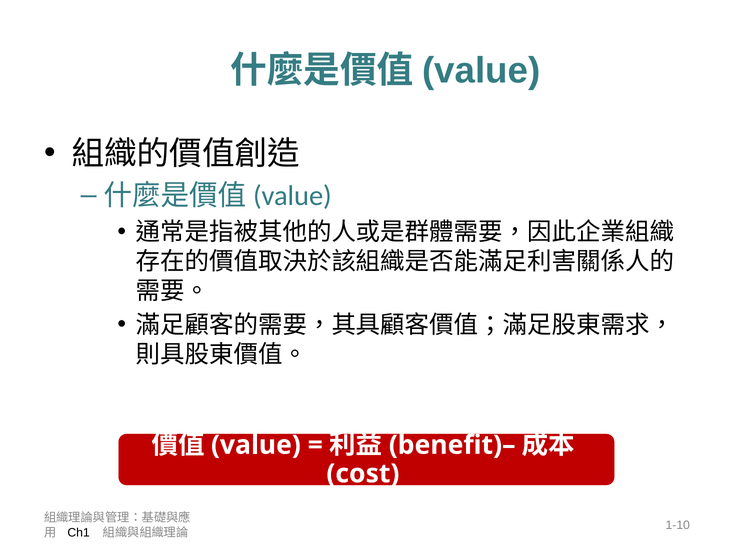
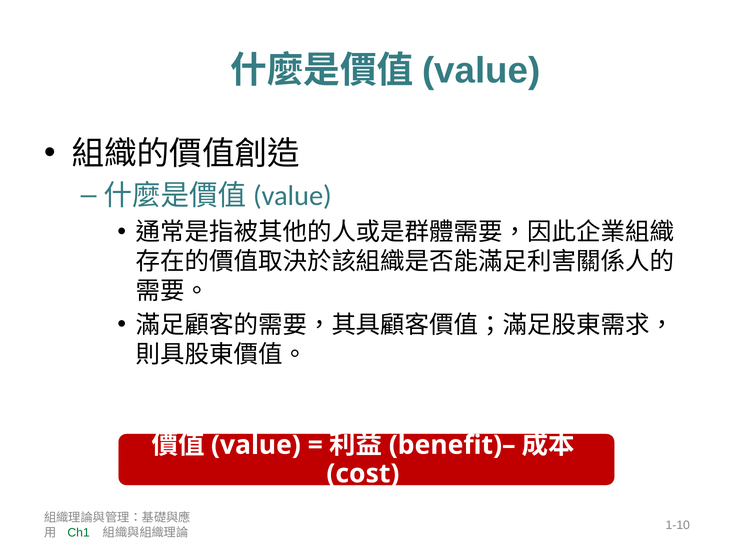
Ch1 colour: black -> green
